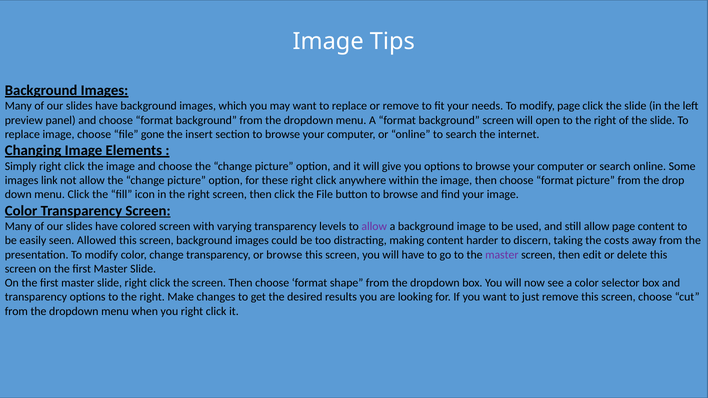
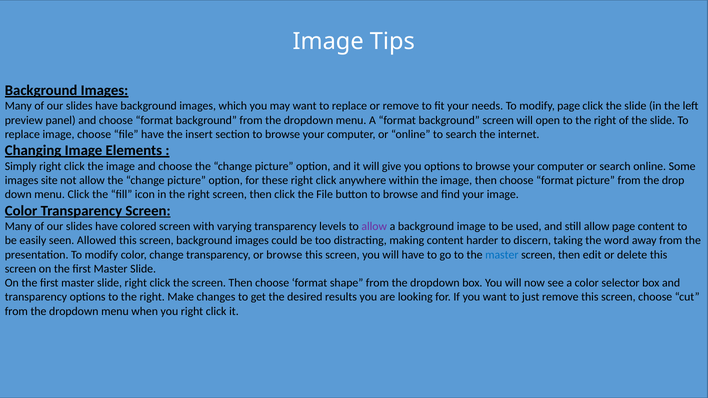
file gone: gone -> have
link: link -> site
costs: costs -> word
master at (502, 255) colour: purple -> blue
